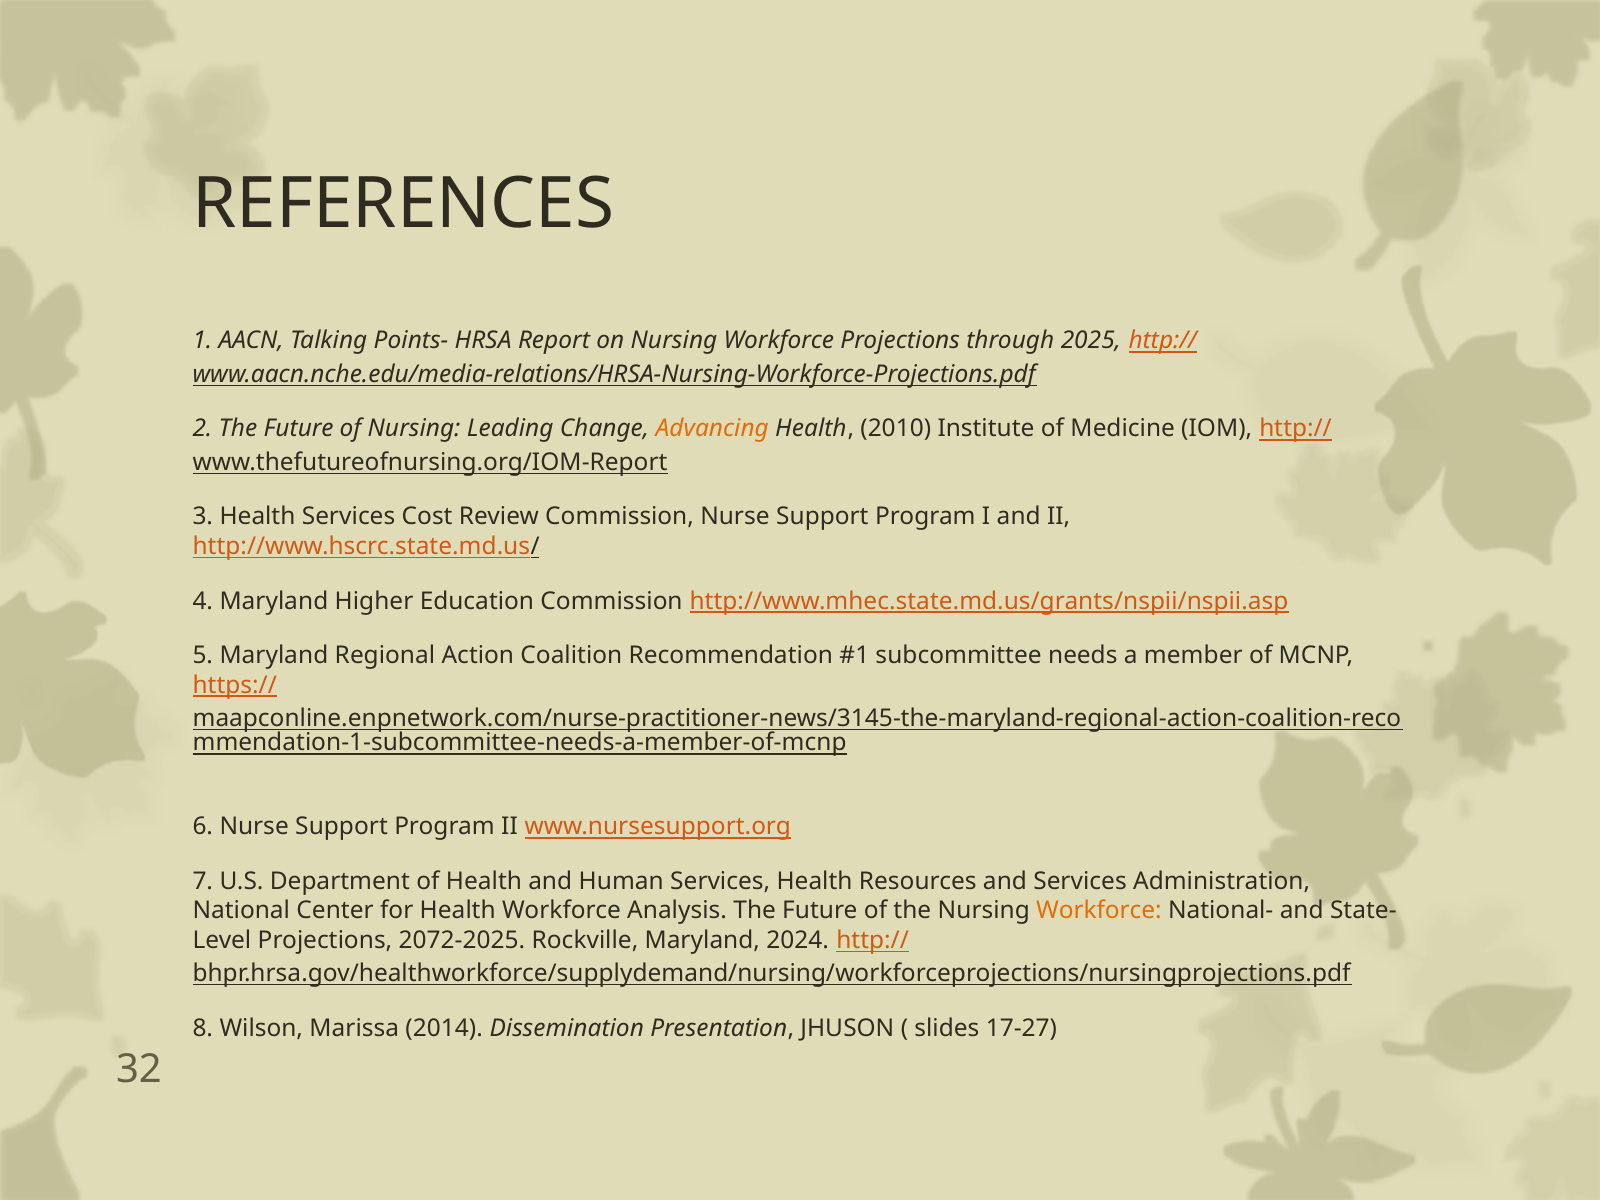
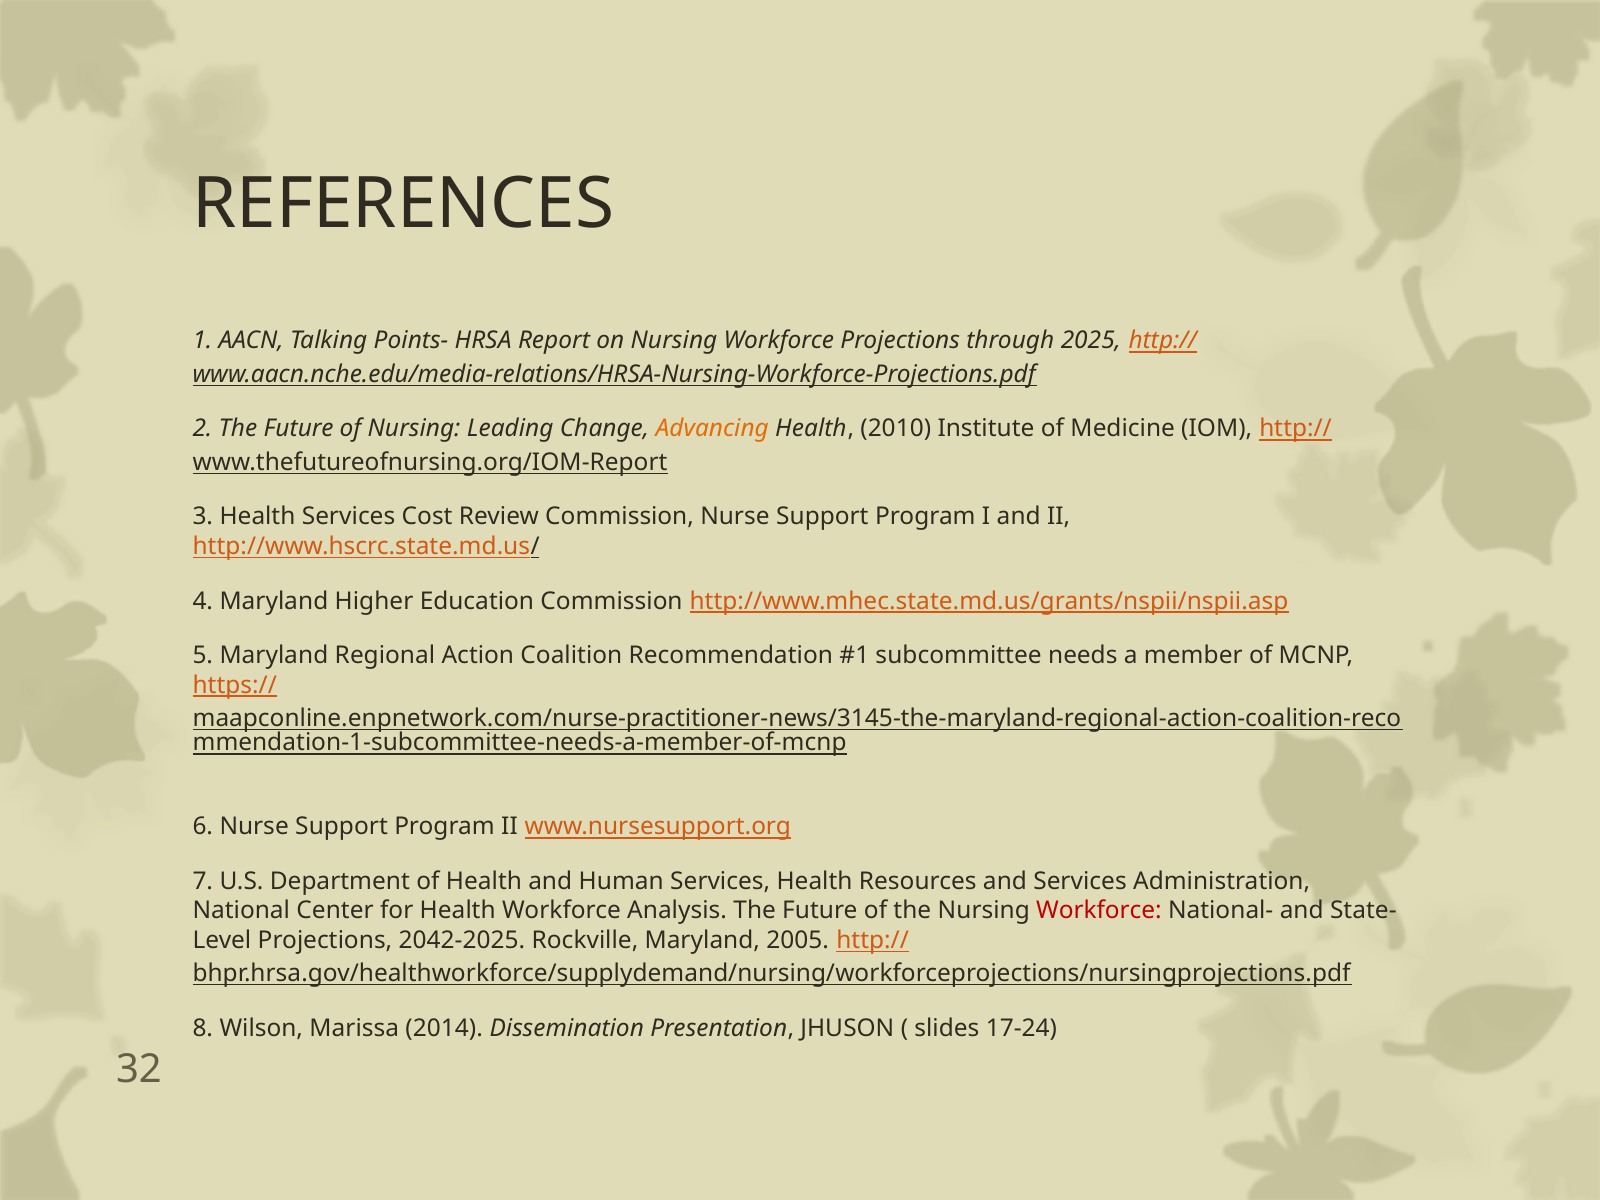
Workforce at (1099, 911) colour: orange -> red
2072-2025: 2072-2025 -> 2042-2025
2024: 2024 -> 2005
17-27: 17-27 -> 17-24
